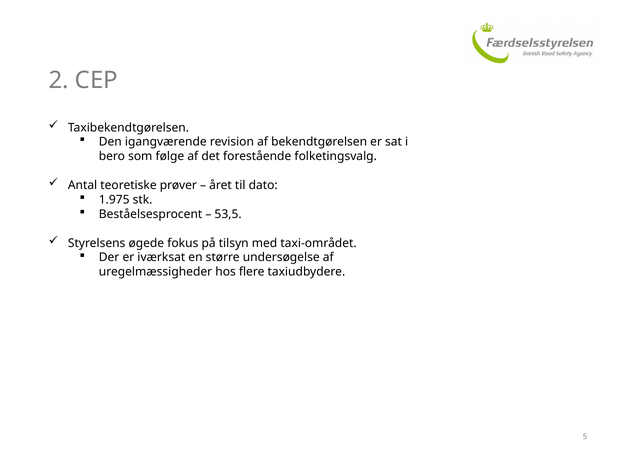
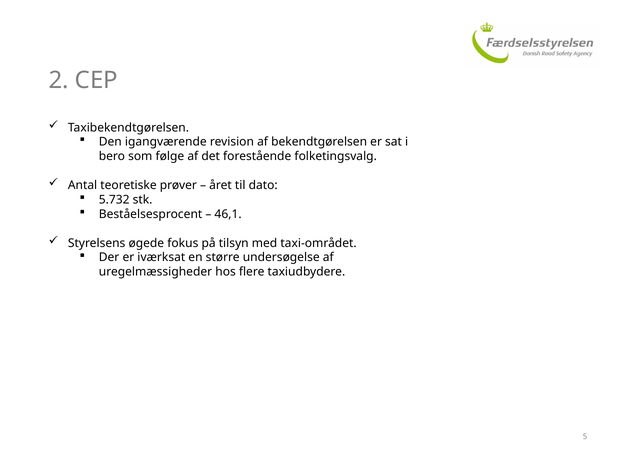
1.975: 1.975 -> 5.732
53,5: 53,5 -> 46,1
